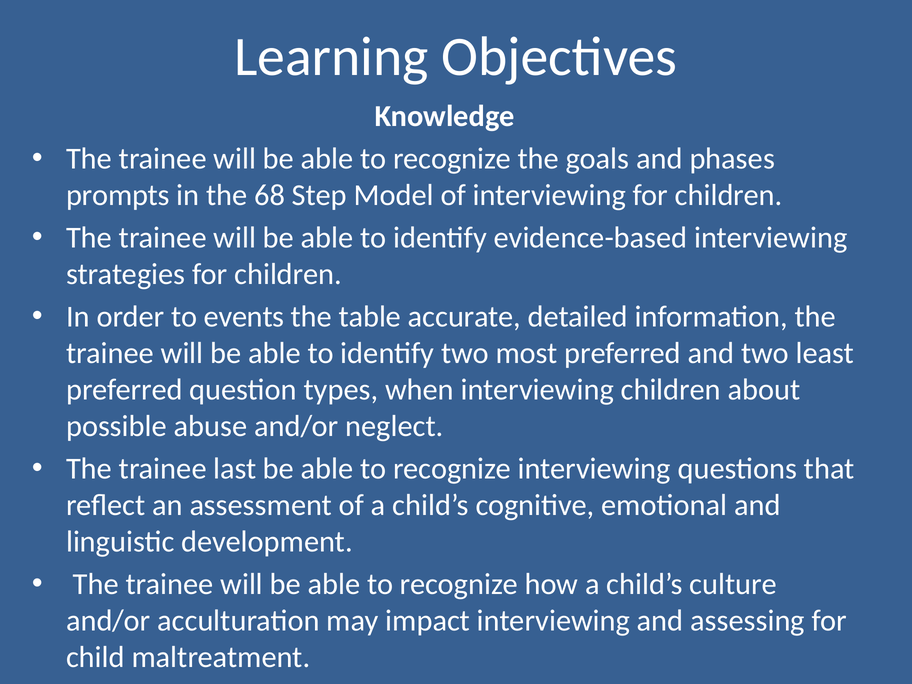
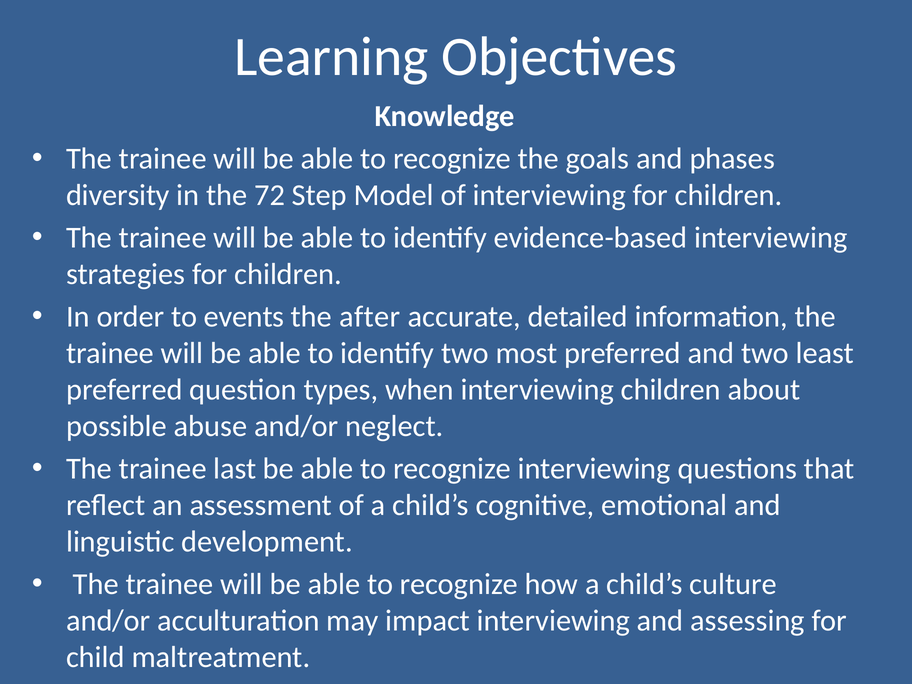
prompts: prompts -> diversity
68: 68 -> 72
table: table -> after
